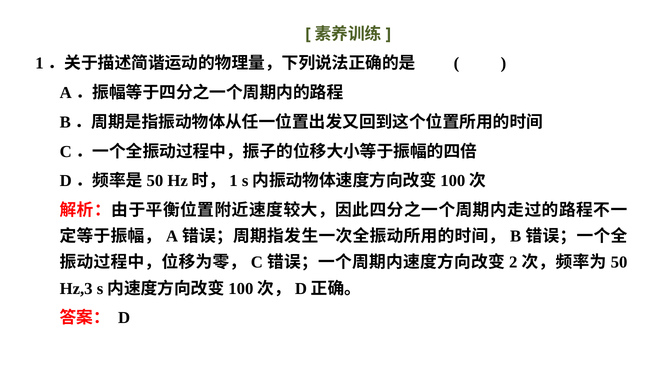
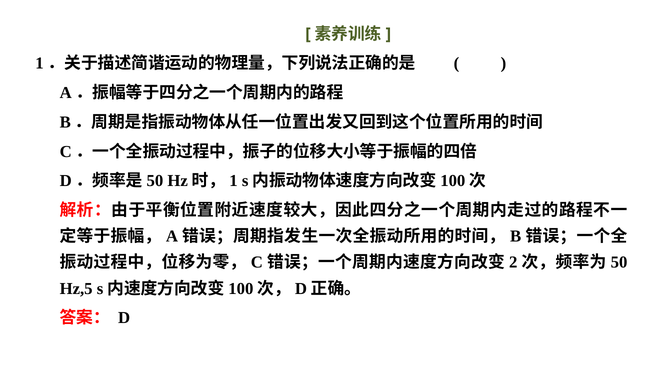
Hz,3: Hz,3 -> Hz,5
